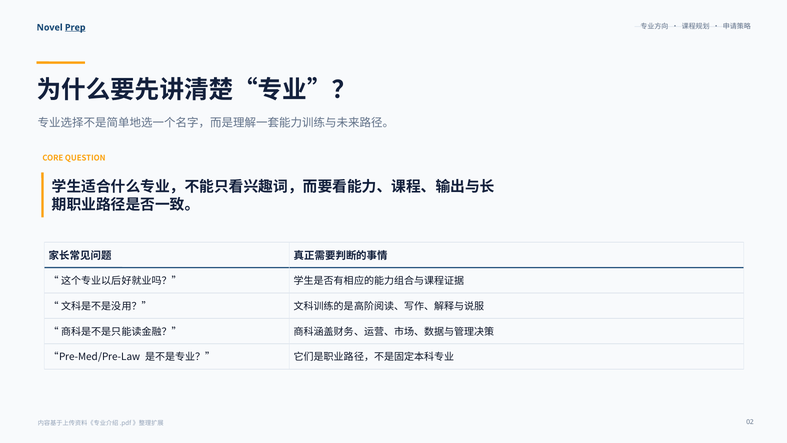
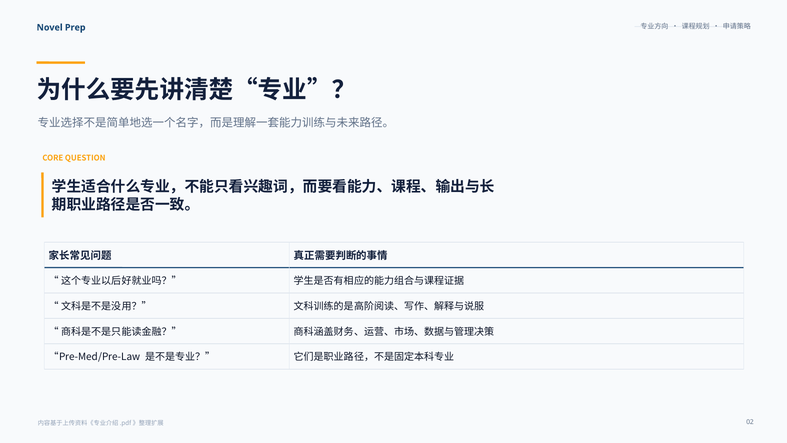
Prep underline: present -> none
